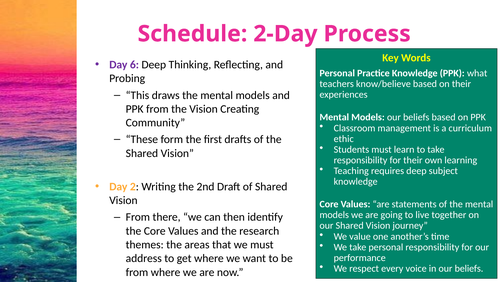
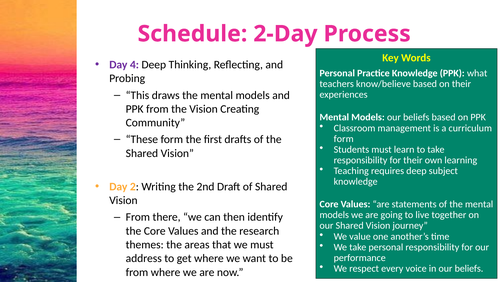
6: 6 -> 4
ethic at (344, 139): ethic -> form
